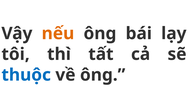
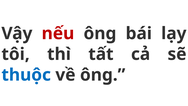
nếu colour: orange -> red
